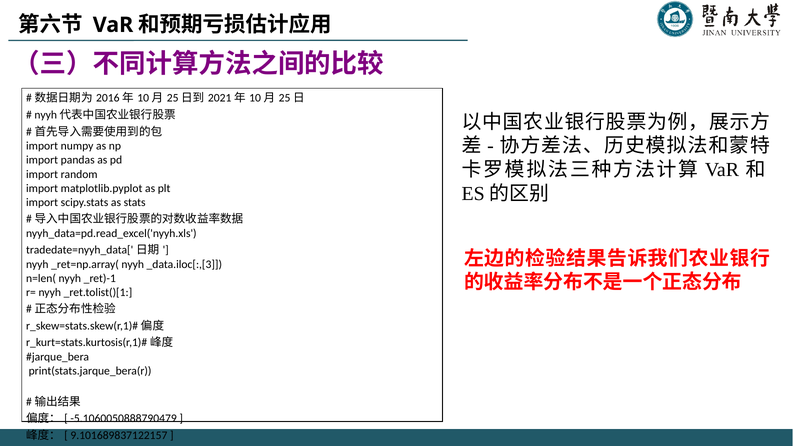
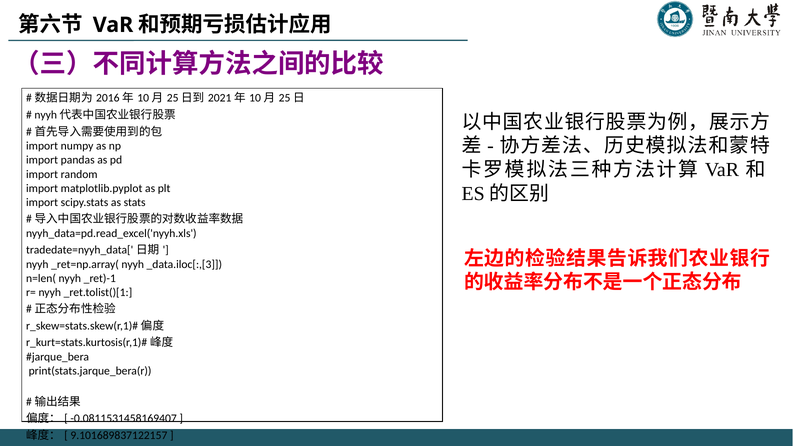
-5.1060050888790479: -5.1060050888790479 -> -0.0811531458169407
